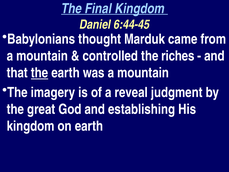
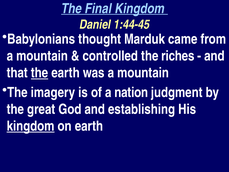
6:44-45: 6:44-45 -> 1:44-45
reveal: reveal -> nation
kingdom at (31, 126) underline: none -> present
